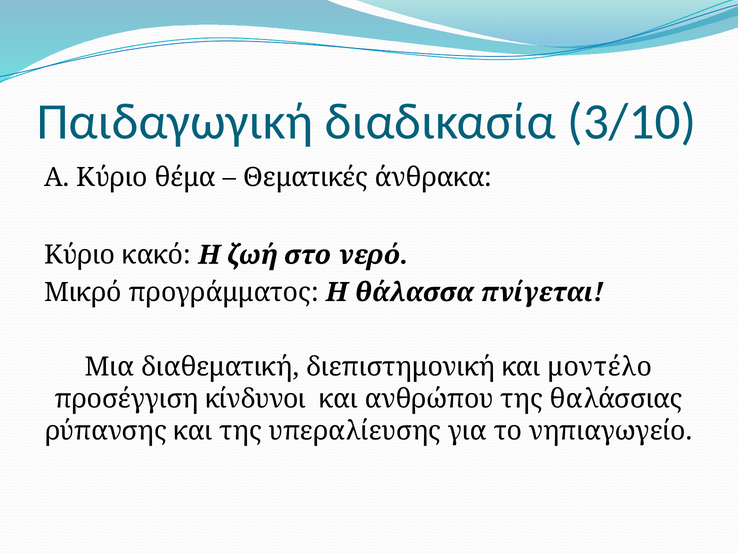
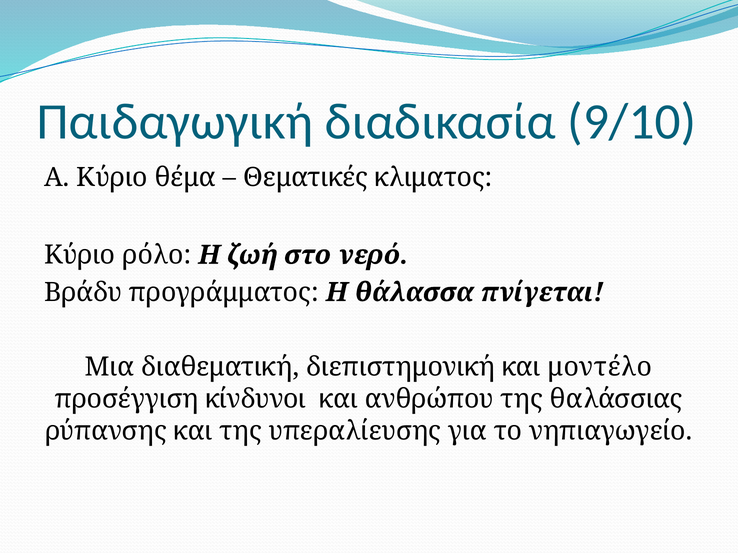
3/10: 3/10 -> 9/10
άνθρακα: άνθρακα -> κλιματος
κακό: κακό -> ρόλο
Μικρό: Μικρό -> Βράδυ
